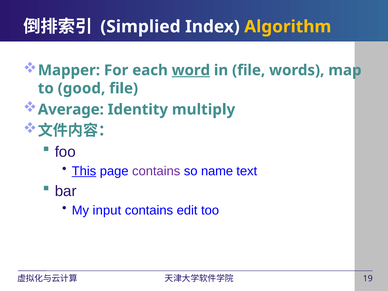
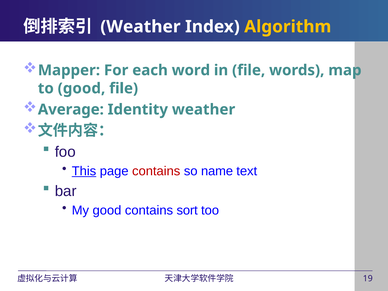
Simplied at (140, 27): Simplied -> Weather
word underline: present -> none
Identity multiply: multiply -> weather
contains at (156, 171) colour: purple -> red
My input: input -> good
edit: edit -> sort
